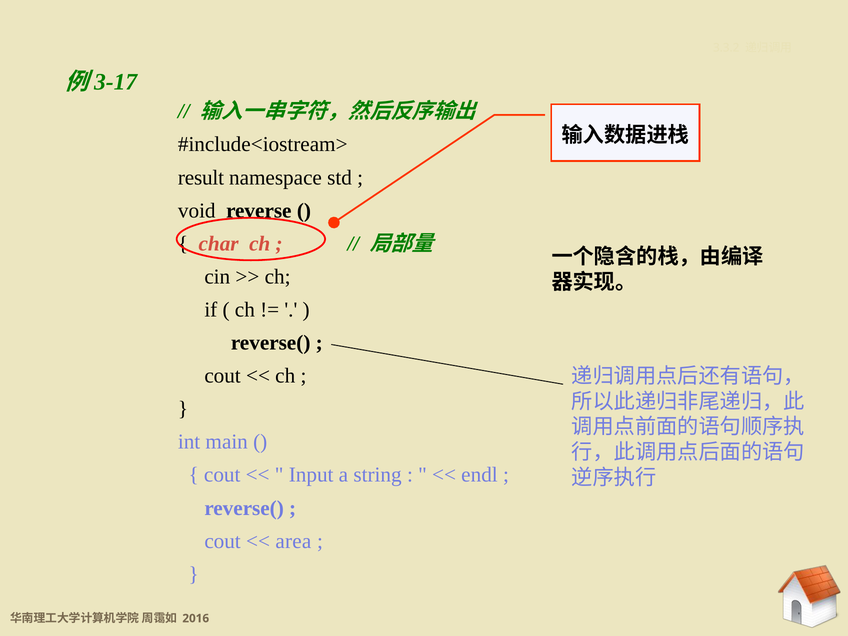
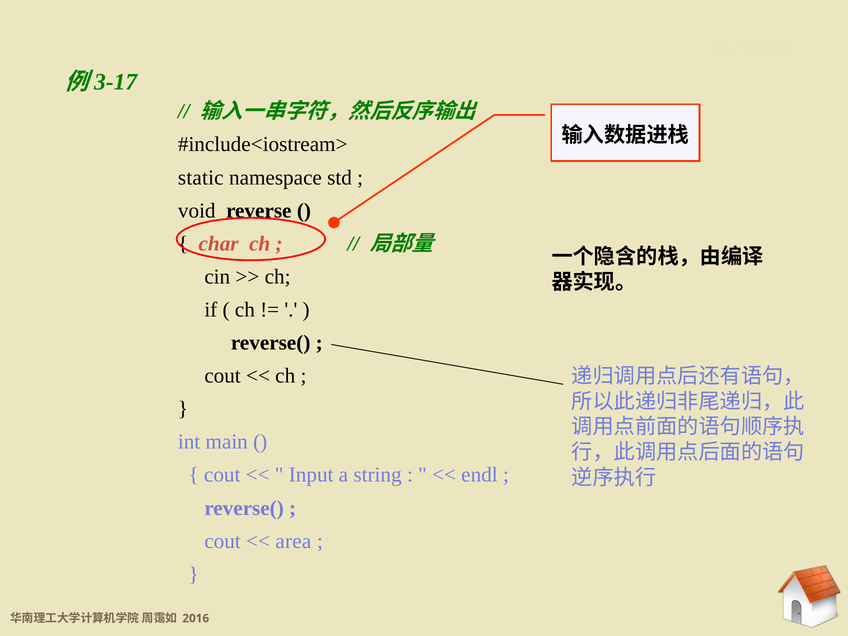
result: result -> static
